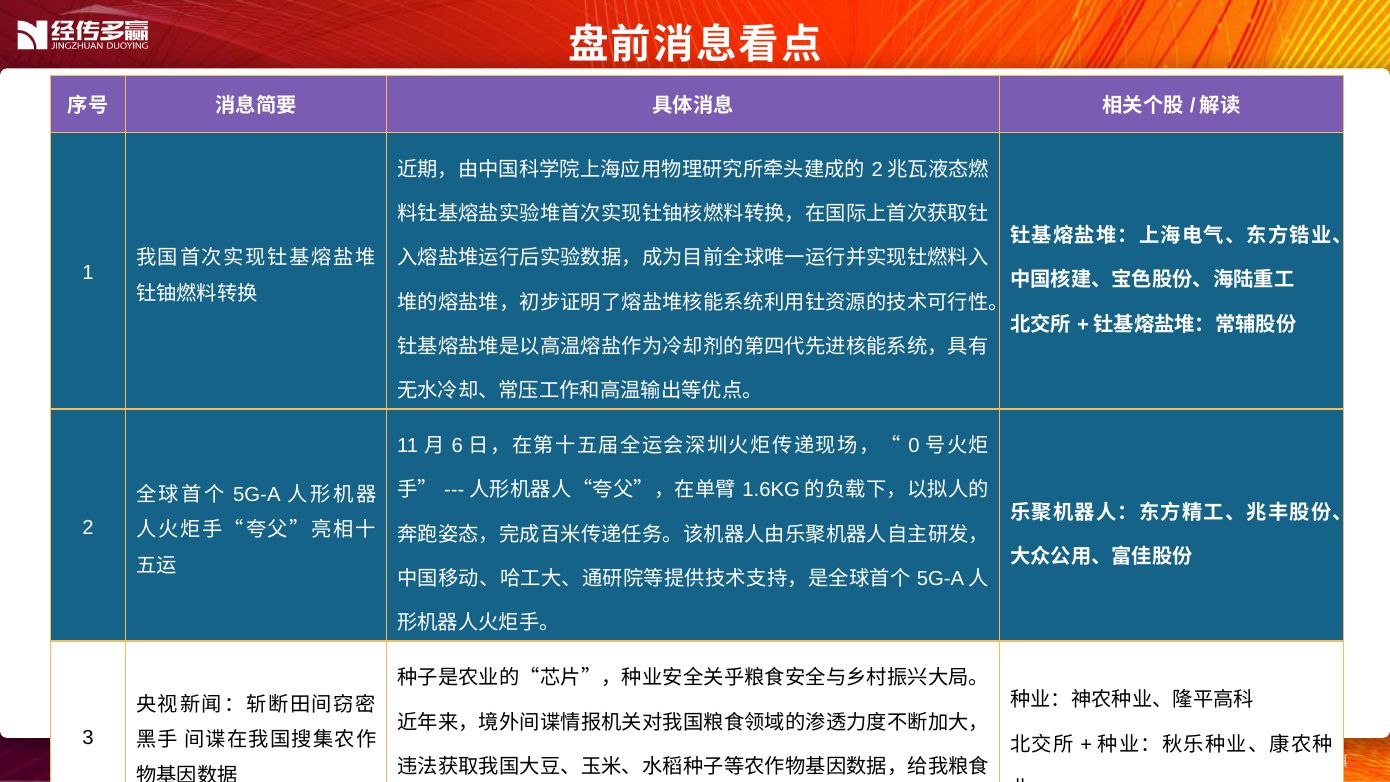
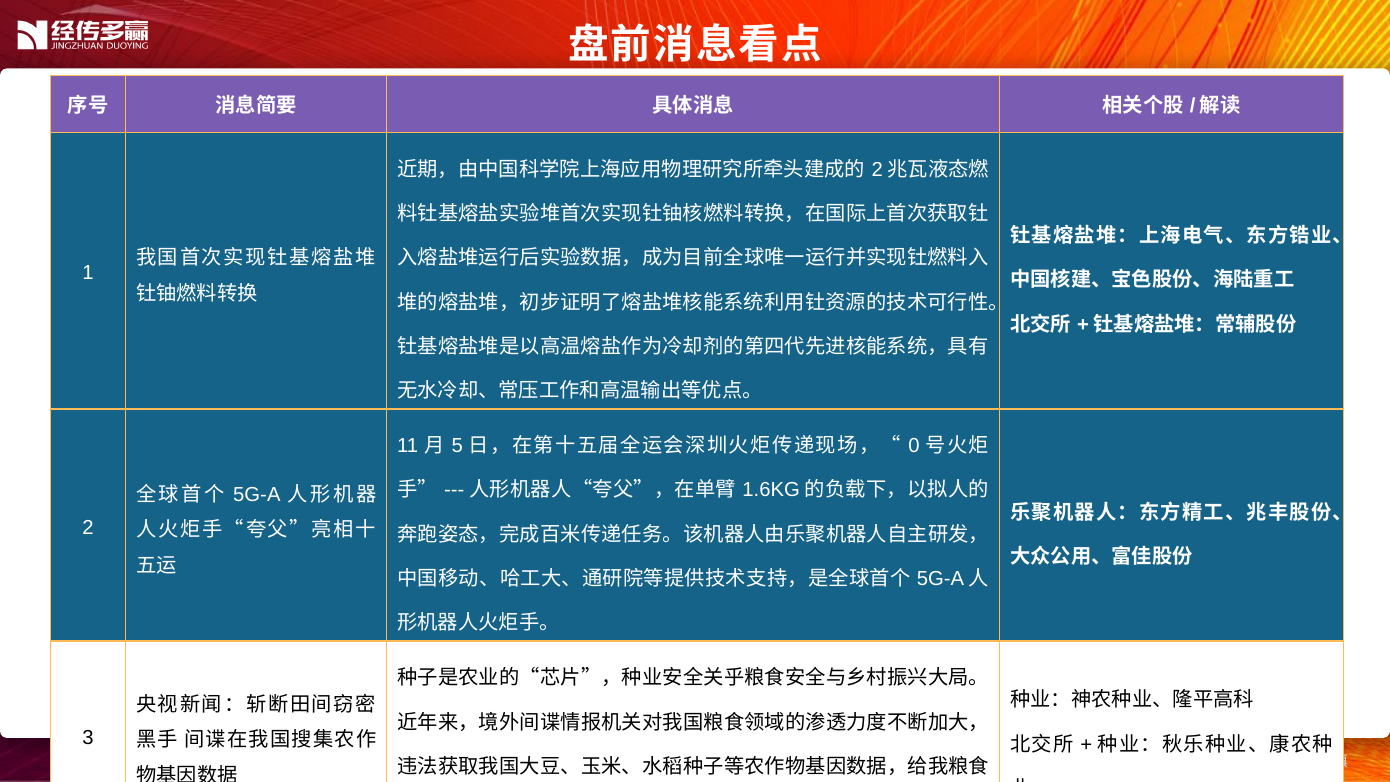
6 at (457, 446): 6 -> 5
